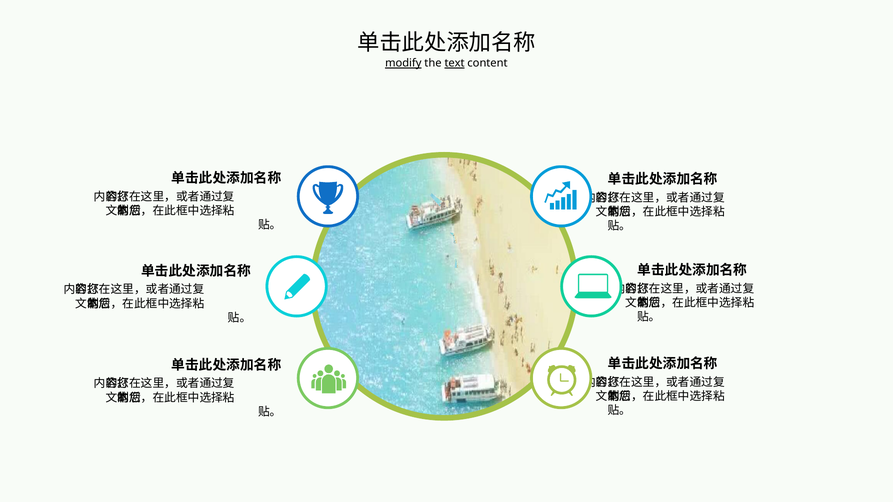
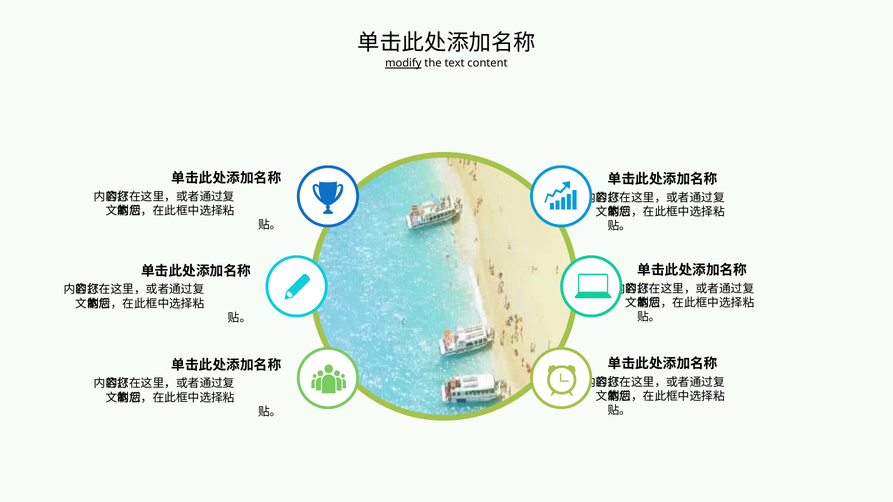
text underline: present -> none
